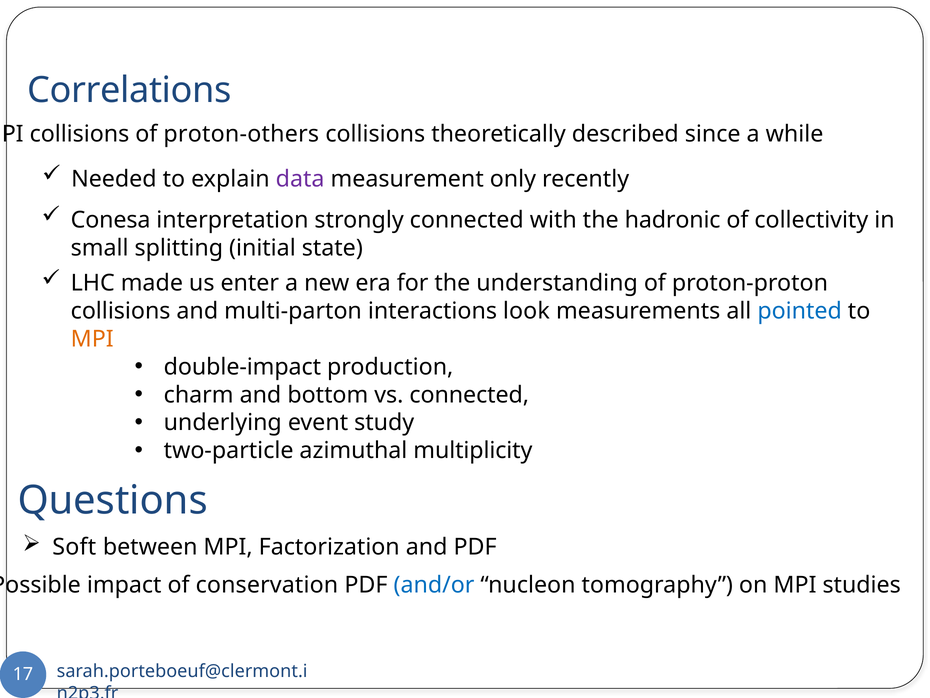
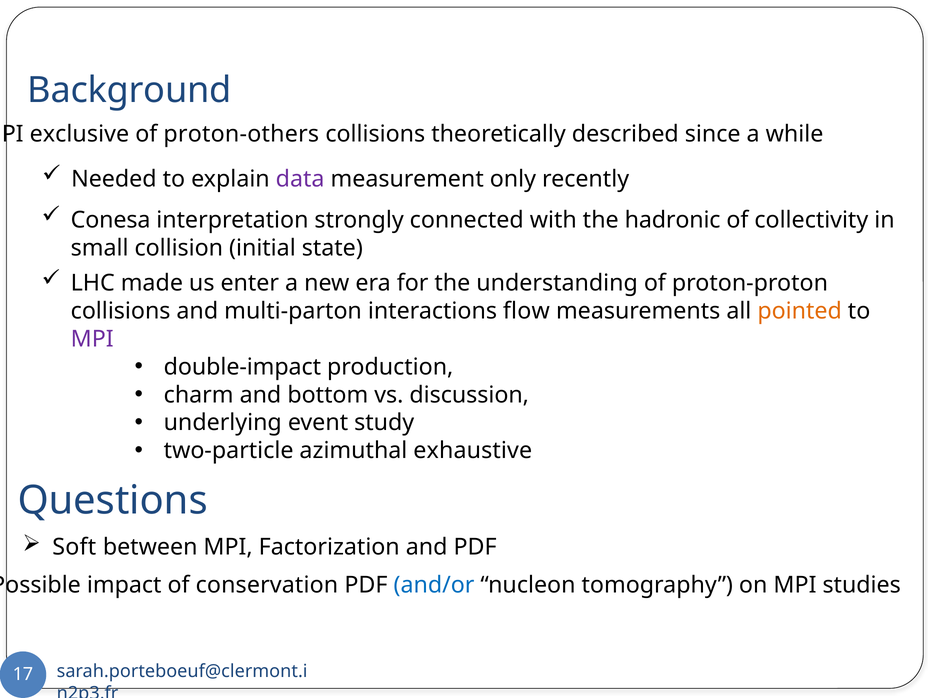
Correlations: Correlations -> Background
collisions at (79, 134): collisions -> exclusive
splitting: splitting -> collision
look: look -> flow
pointed colour: blue -> orange
MPI at (92, 339) colour: orange -> purple
vs connected: connected -> discussion
multiplicity: multiplicity -> exhaustive
